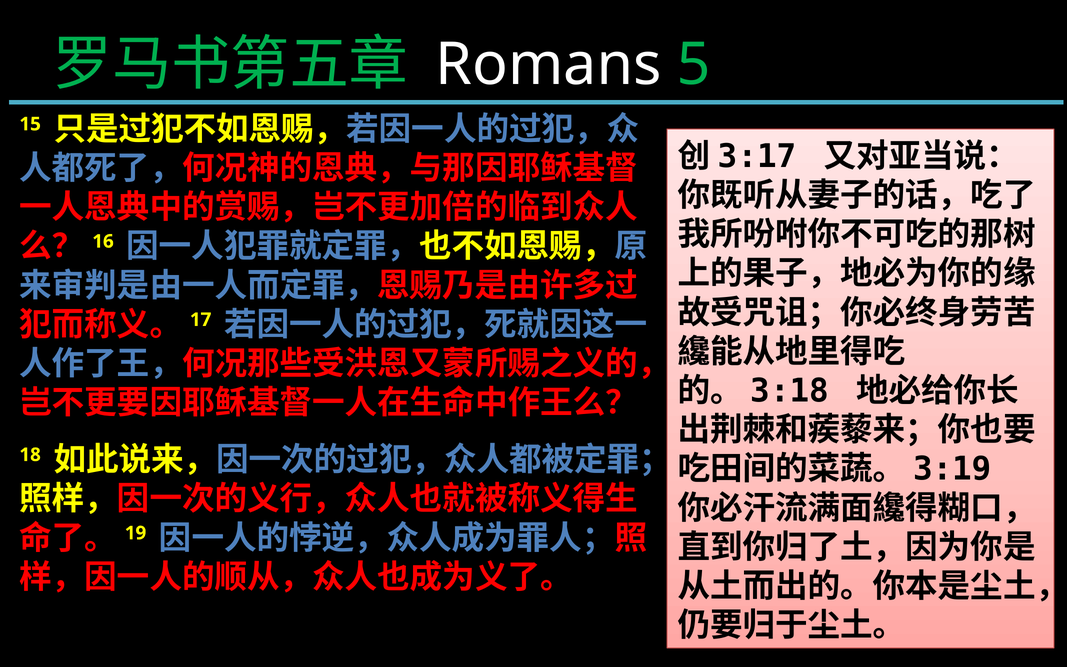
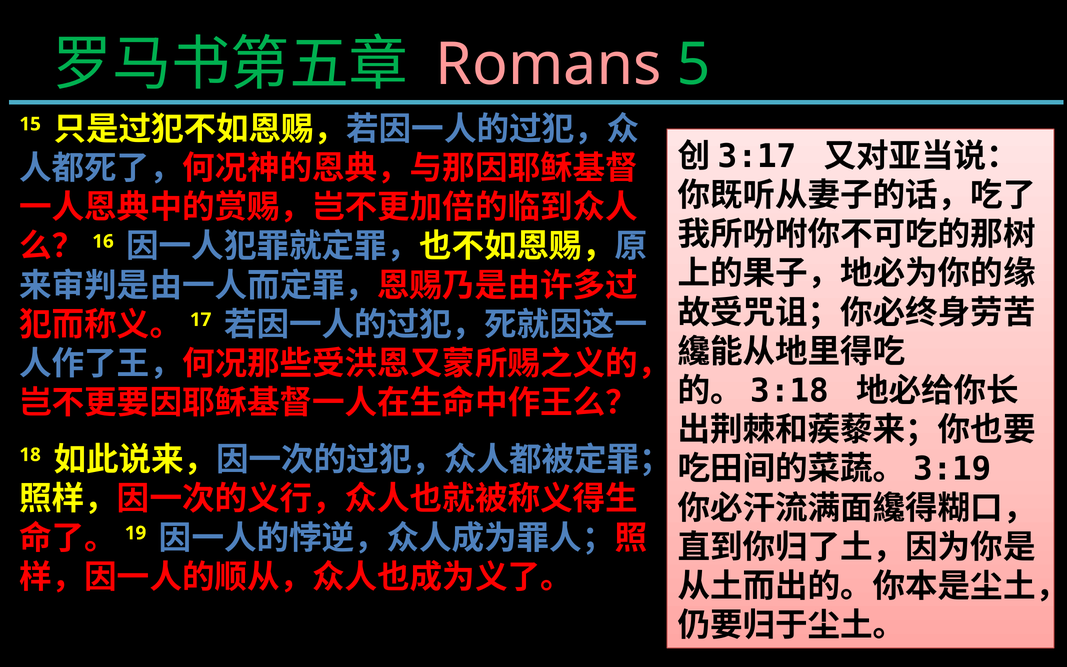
Romans colour: white -> pink
